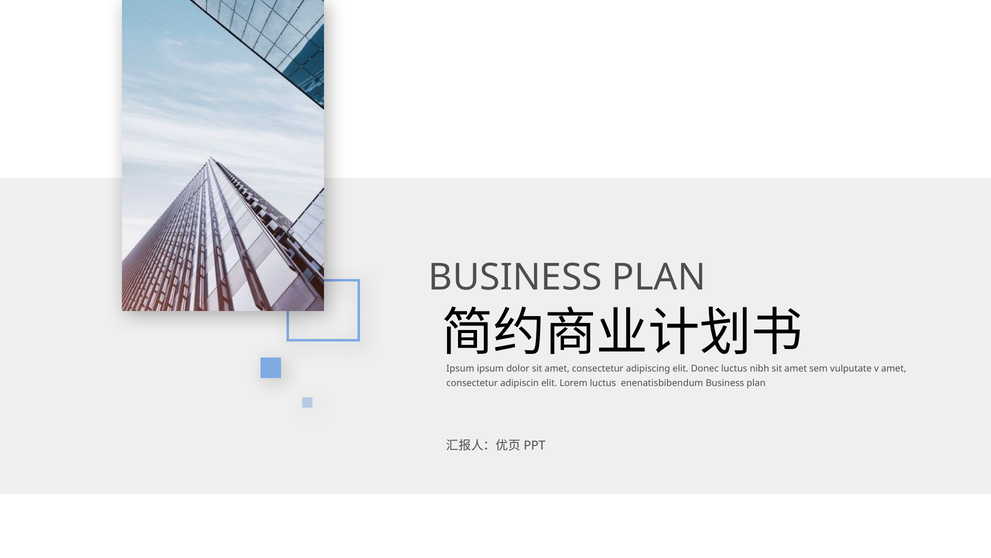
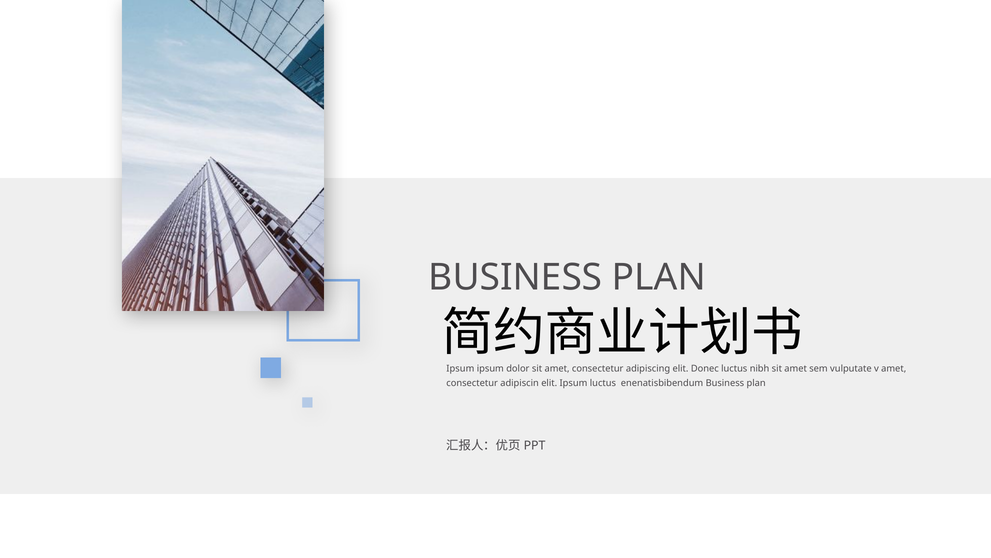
elit Lorem: Lorem -> Ipsum
